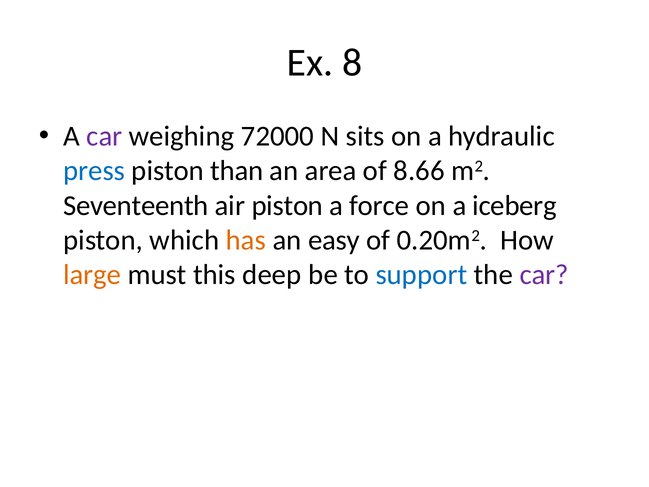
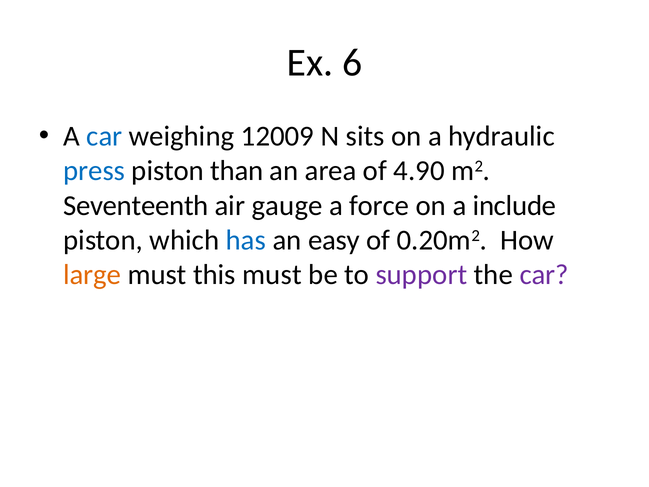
8: 8 -> 6
car at (104, 136) colour: purple -> blue
72000: 72000 -> 12009
8.66: 8.66 -> 4.90
air piston: piston -> gauge
iceberg: iceberg -> include
has colour: orange -> blue
this deep: deep -> must
support colour: blue -> purple
